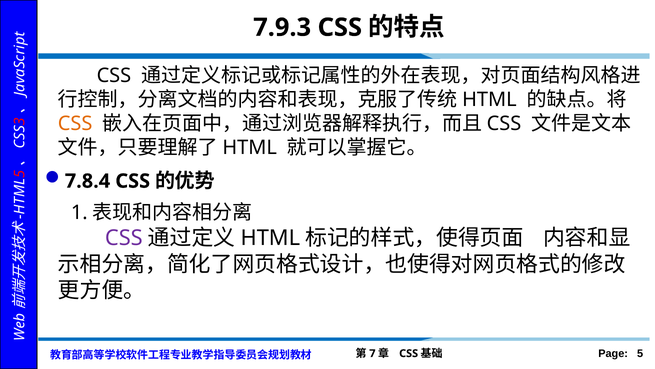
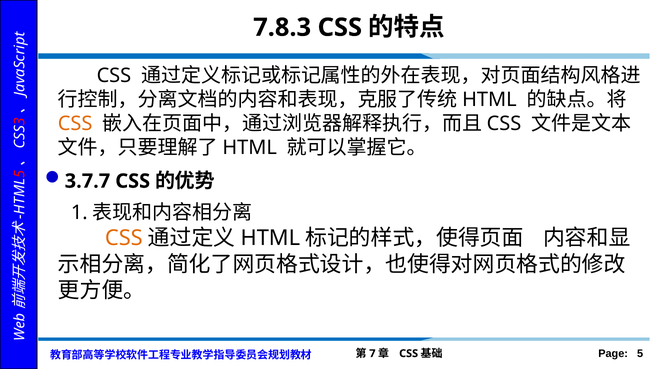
7.9.3: 7.9.3 -> 7.8.3
7.8.4: 7.8.4 -> 3.7.7
CSS at (124, 238) colour: purple -> orange
